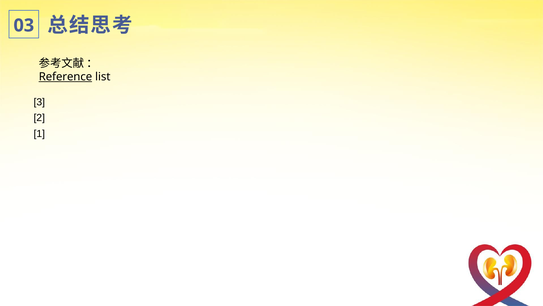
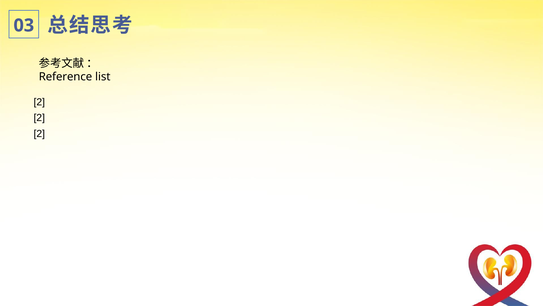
Reference underline: present -> none
3 at (39, 102): 3 -> 2
1 at (39, 133): 1 -> 2
